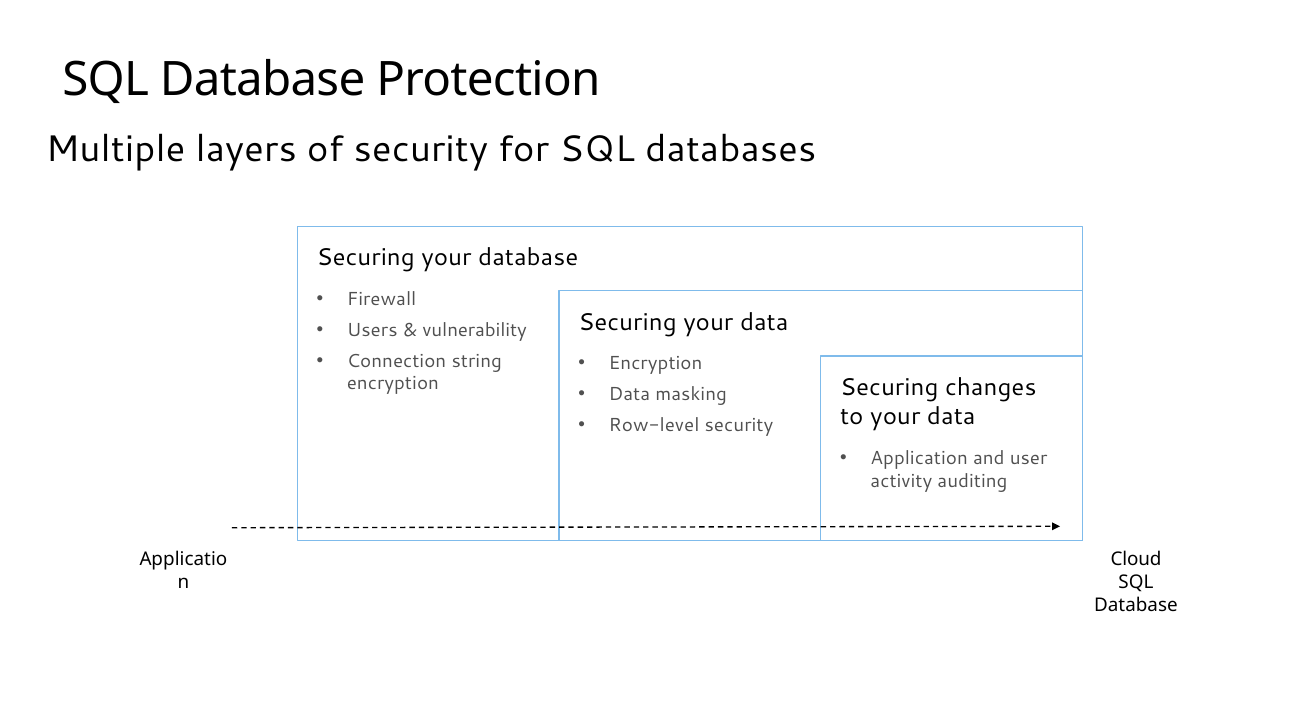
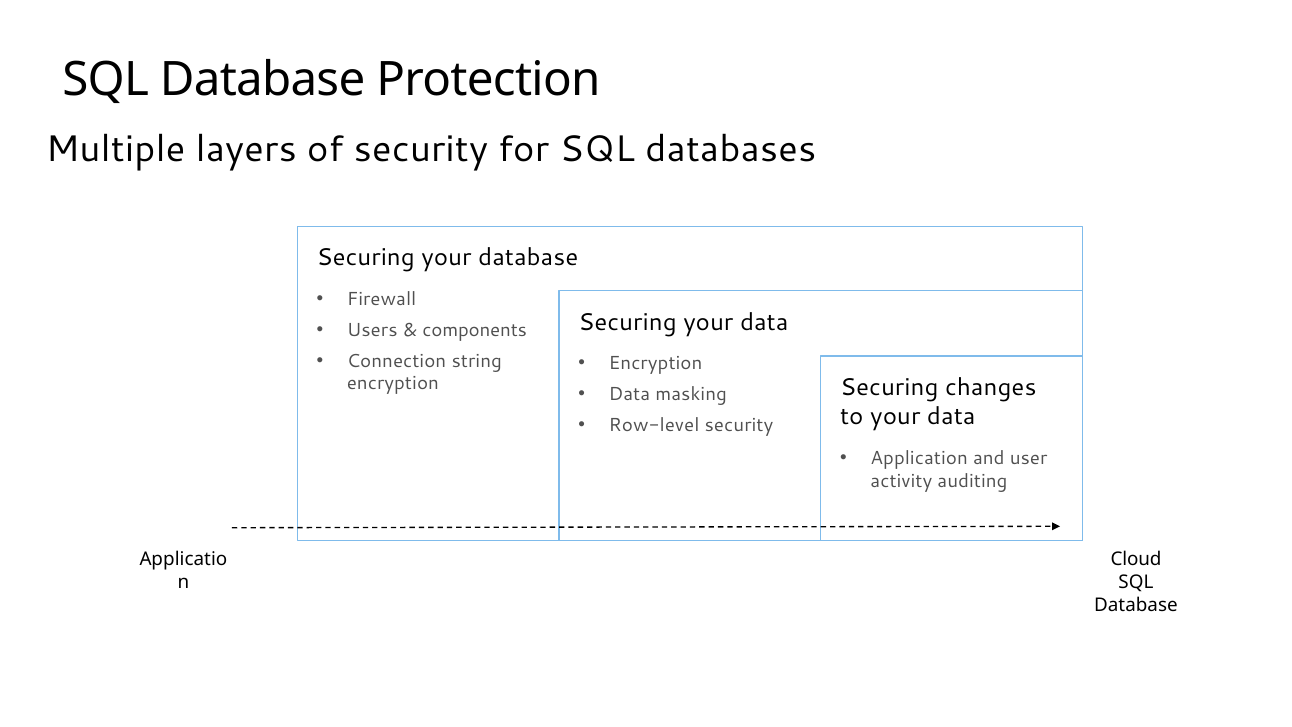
vulnerability: vulnerability -> components
